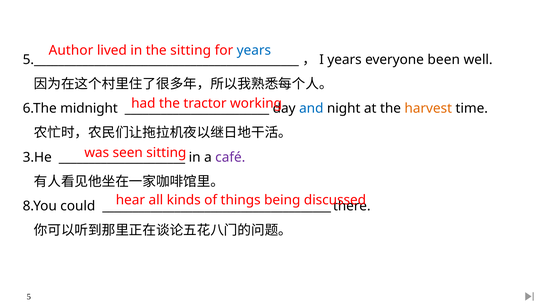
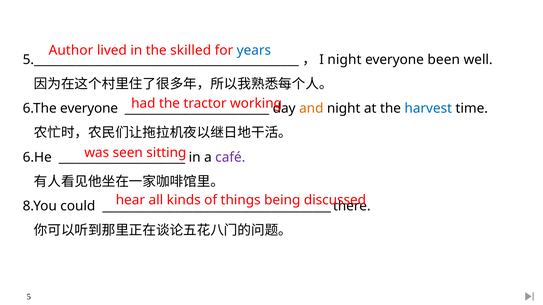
the sitting: sitting -> skilled
years at (345, 60): years -> night
6.The midnight: midnight -> everyone
and colour: blue -> orange
harvest colour: orange -> blue
3.He: 3.He -> 6.He
